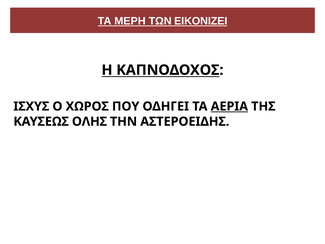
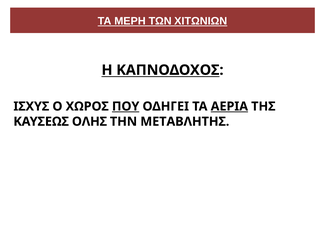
ΕΙΚΟΝΙΖΕΙ: ΕΙΚΟΝΙΖΕΙ -> ΧΙΤΩΝΙΩΝ
ΠΟΥ underline: none -> present
ΑΣΤΕΡΟΕΙΔΗΣ: ΑΣΤΕΡΟΕΙΔΗΣ -> ΜΕΤΑΒΛΗΤΗΣ
